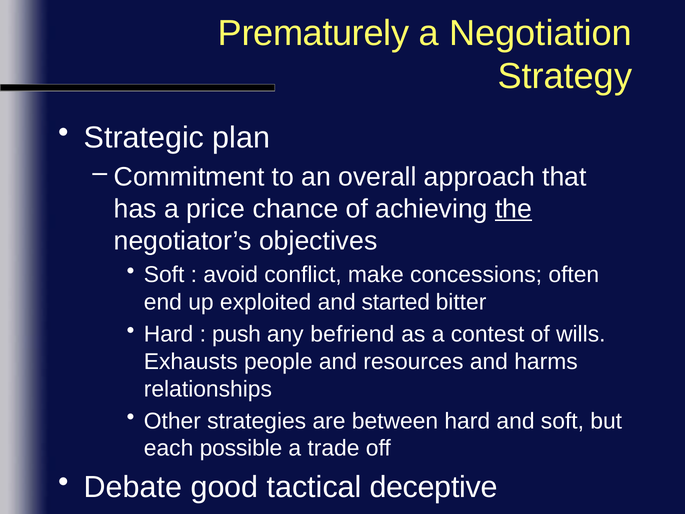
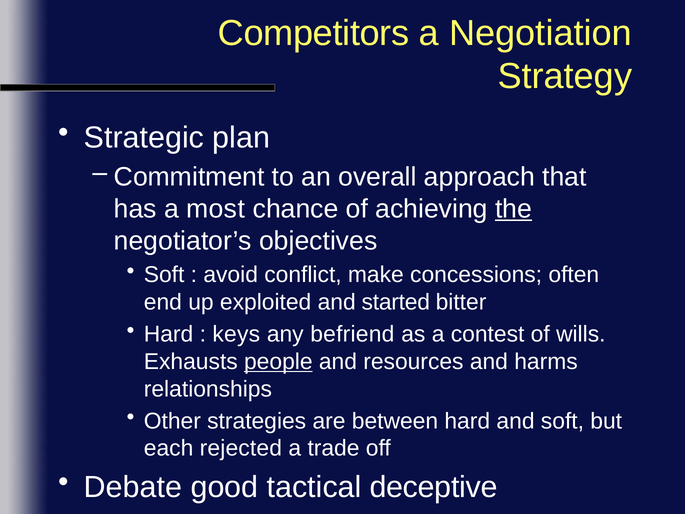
Prematurely: Prematurely -> Competitors
price: price -> most
push: push -> keys
people underline: none -> present
possible: possible -> rejected
